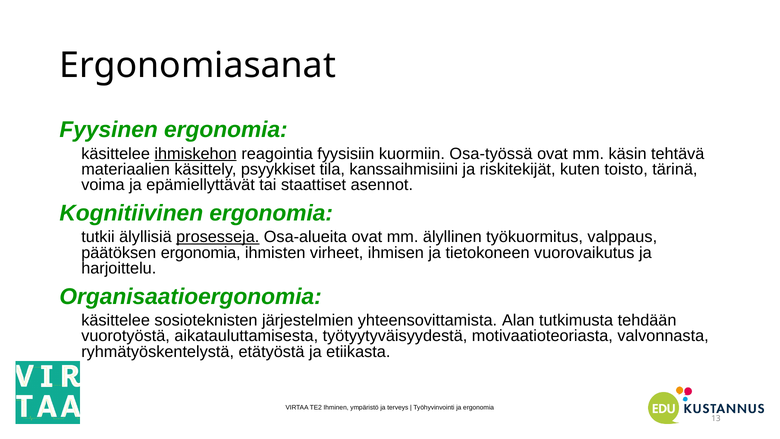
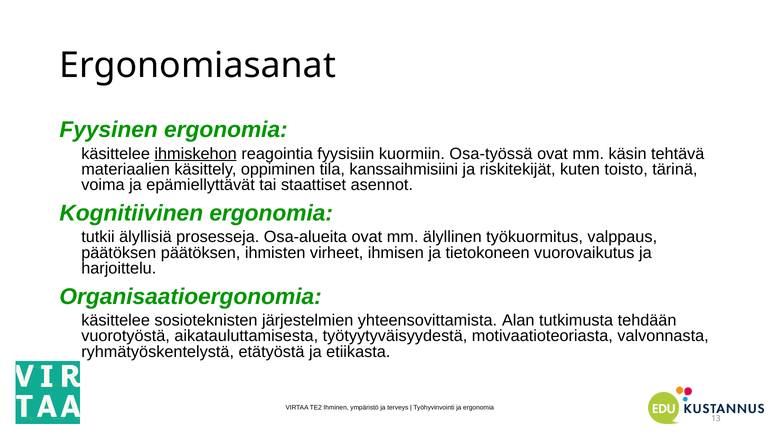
psyykkiset: psyykkiset -> oppiminen
prosesseja underline: present -> none
päätöksen ergonomia: ergonomia -> päätöksen
